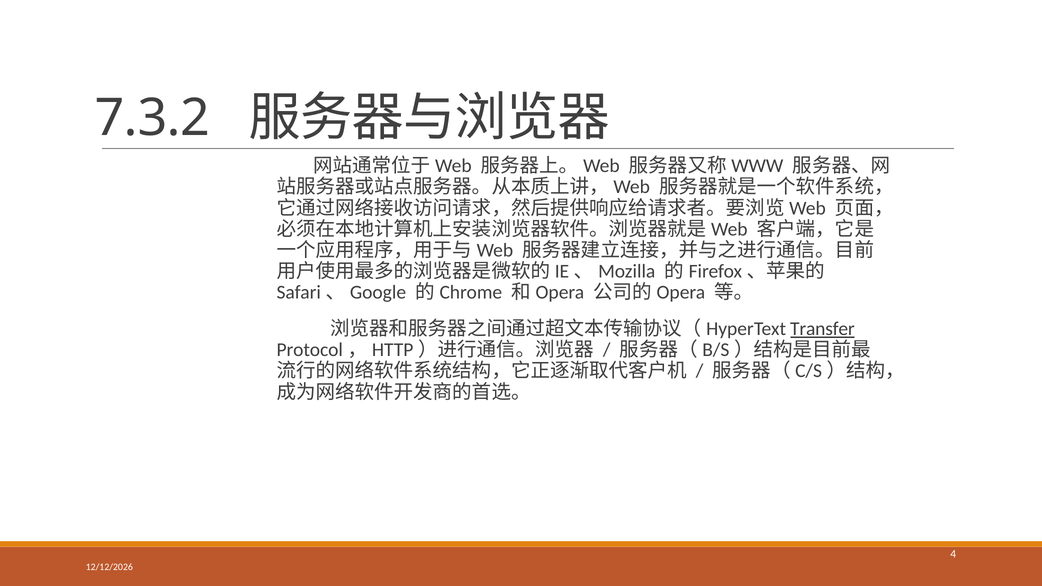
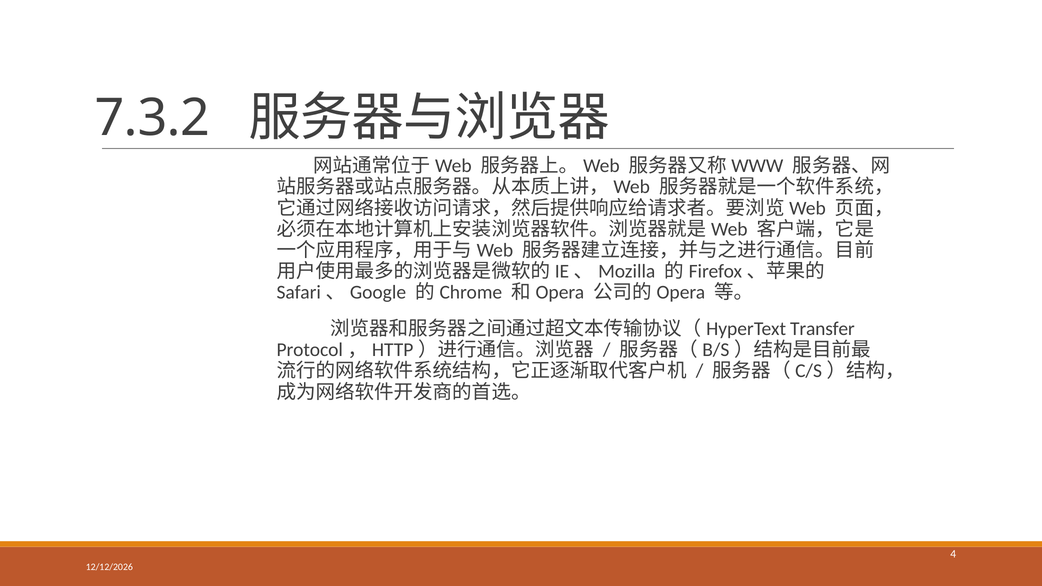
Transfer underline: present -> none
